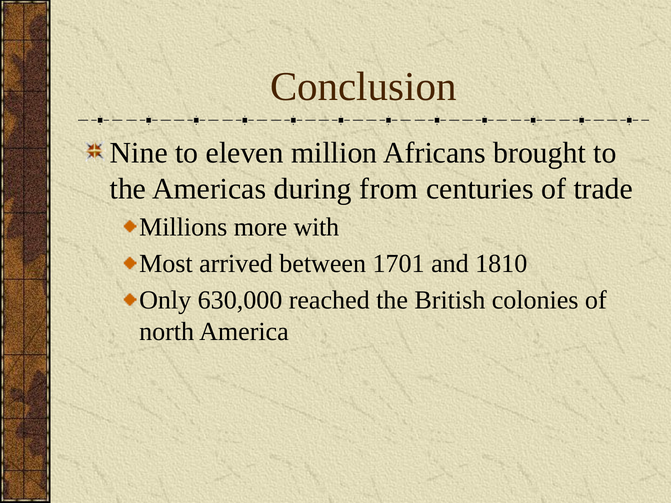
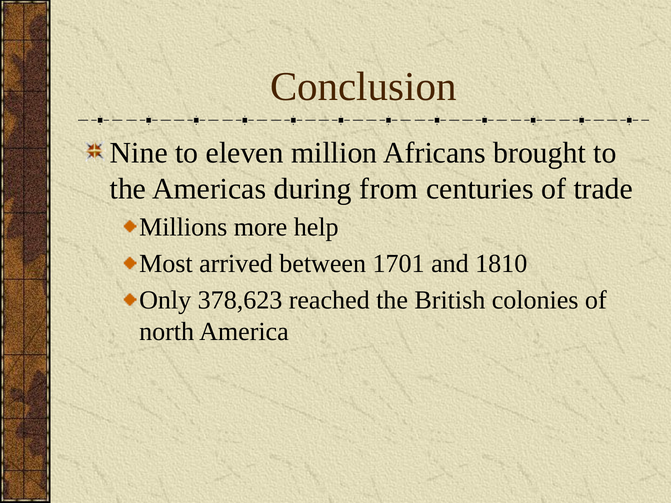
with: with -> help
630,000: 630,000 -> 378,623
